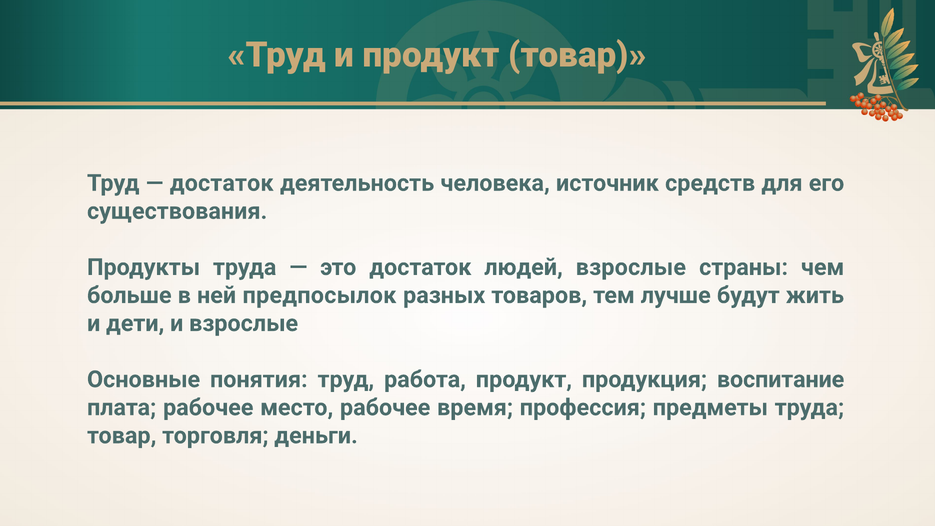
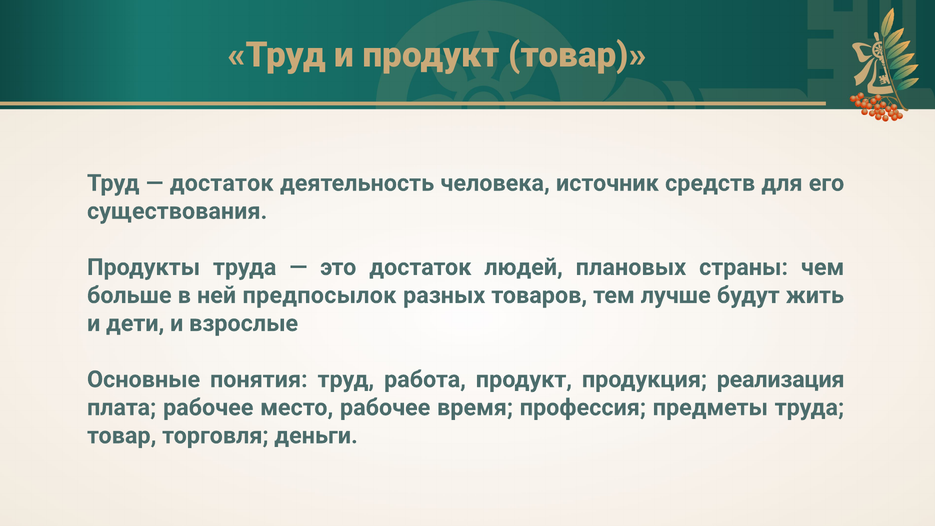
людей взрослые: взрослые -> плановых
воспитание: воспитание -> реализация
